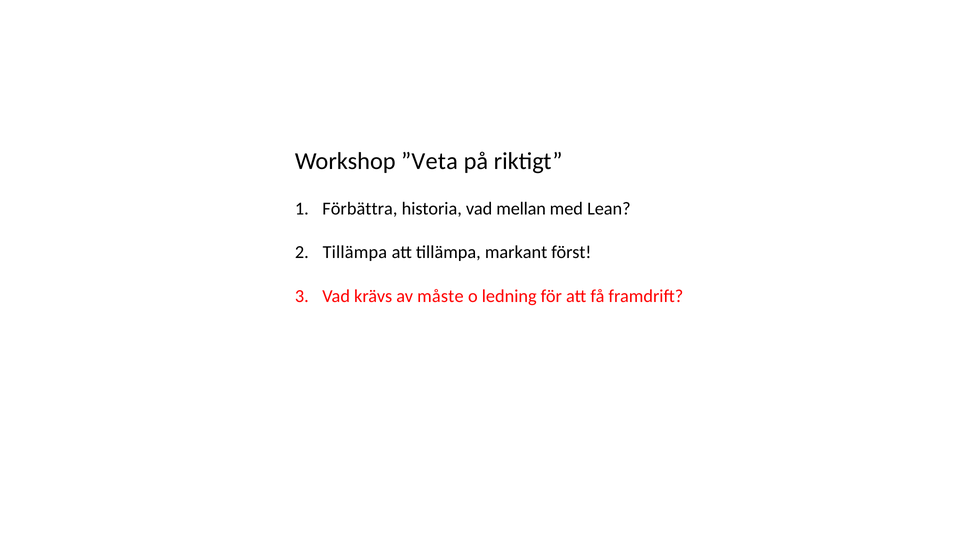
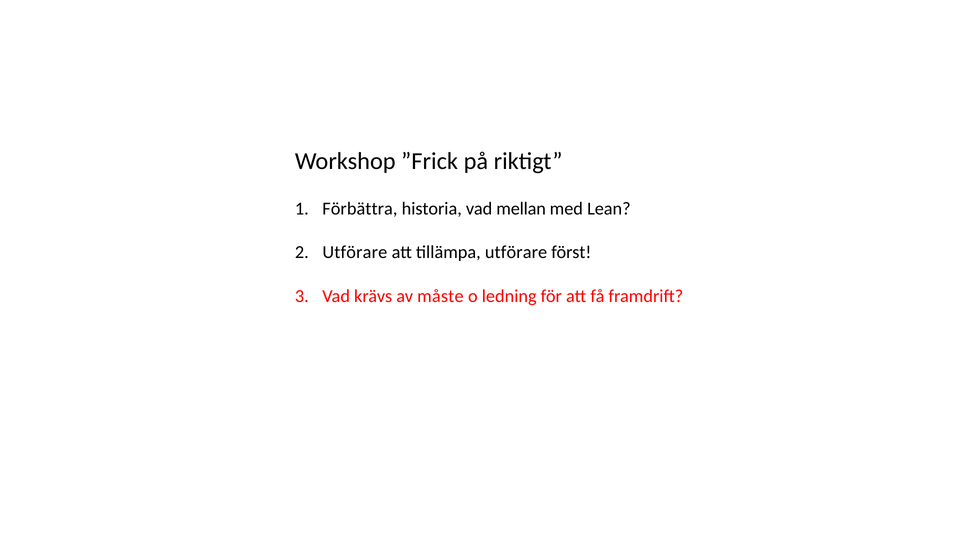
”Veta: ”Veta -> ”Frick
Tillämpa at (355, 253): Tillämpa -> Utförare
tillämpa markant: markant -> utförare
